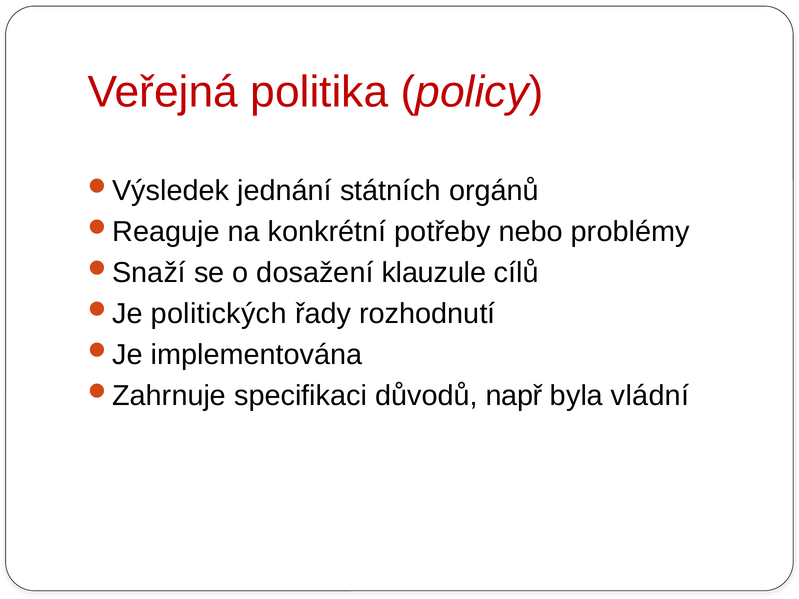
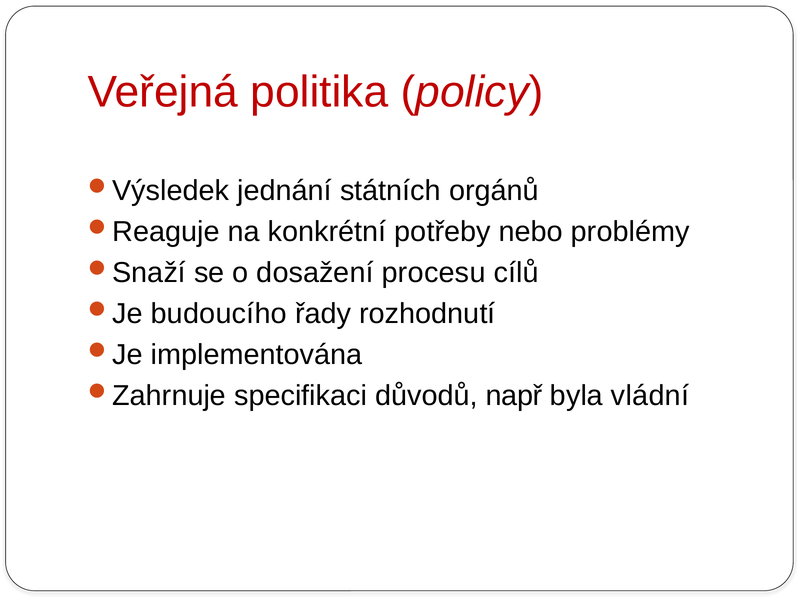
klauzule: klauzule -> procesu
politických: politických -> budoucího
